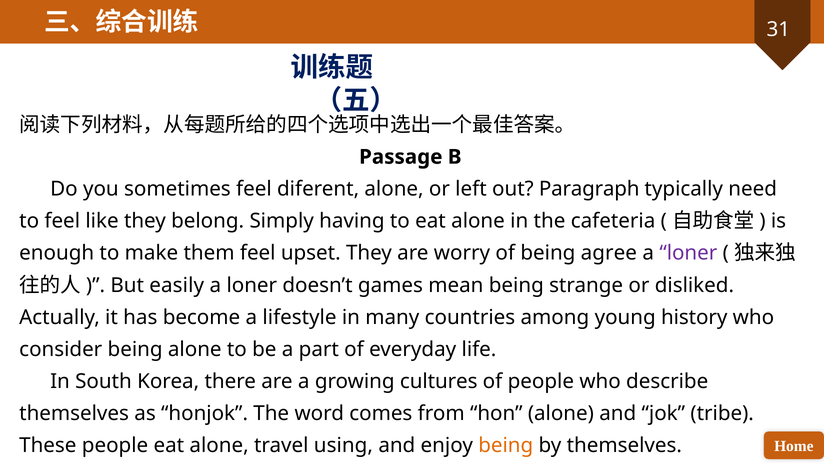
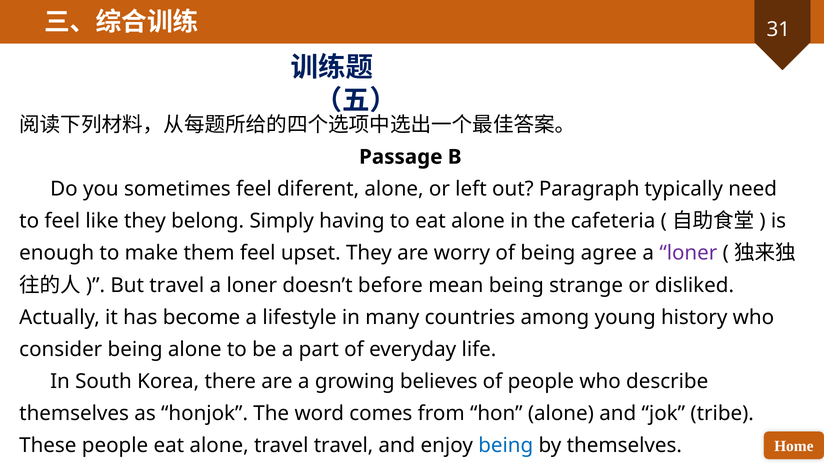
But easily: easily -> travel
games: games -> before
cultures: cultures -> believes
travel using: using -> travel
being at (506, 446) colour: orange -> blue
